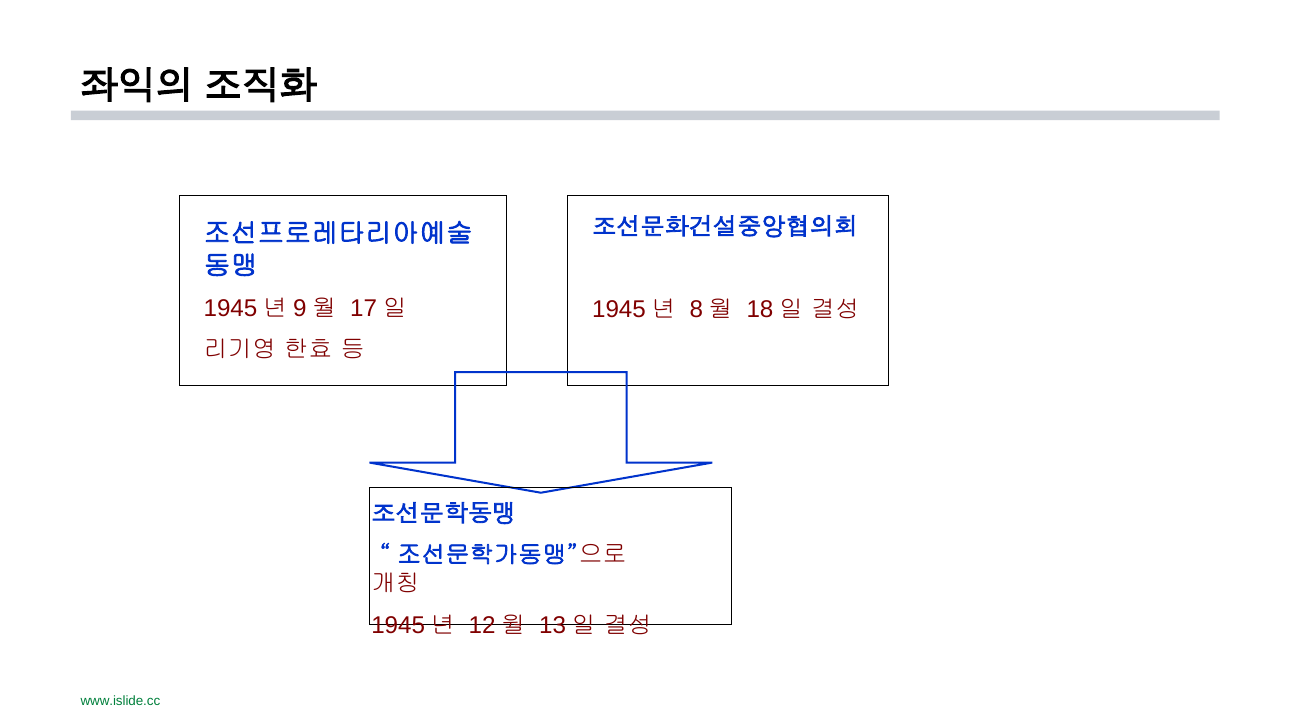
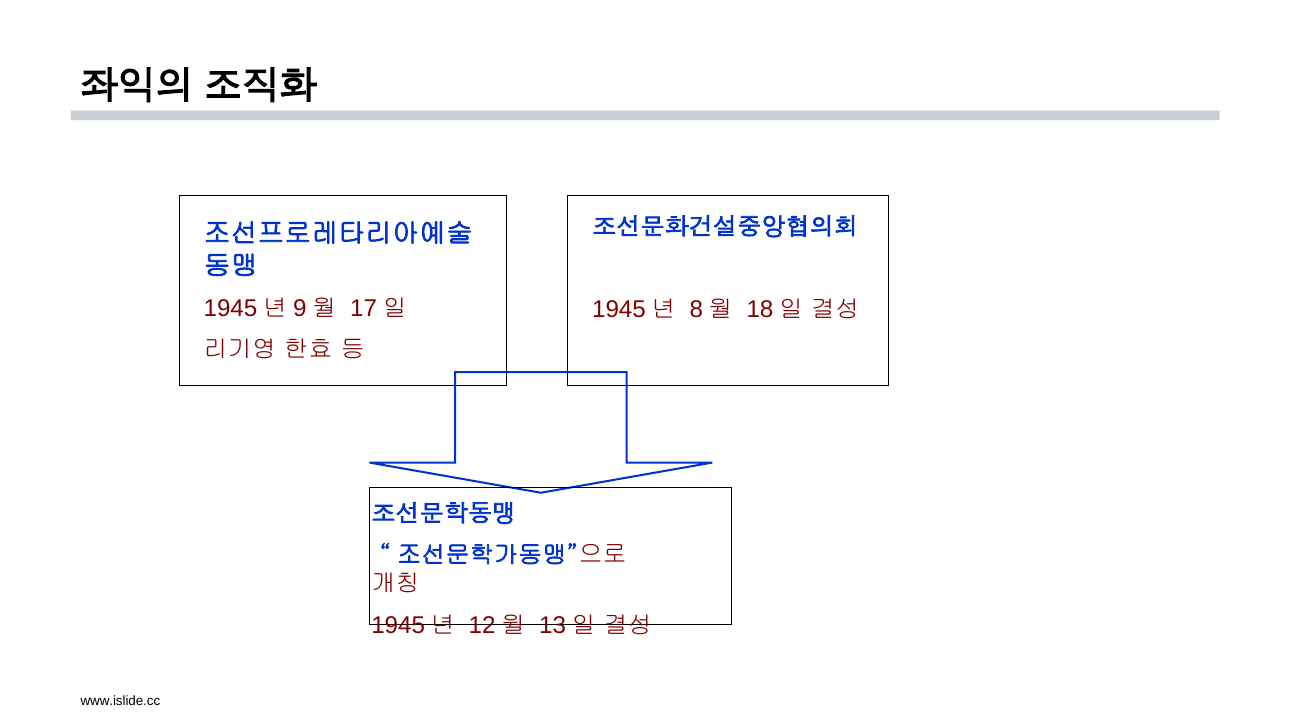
www.islide.cc colour: green -> black
